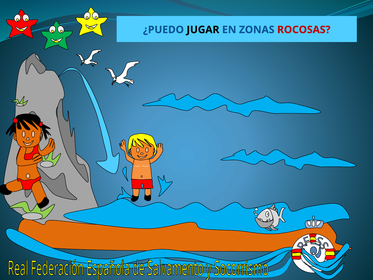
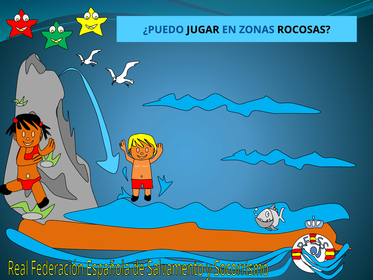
ROCOSAS colour: red -> black
